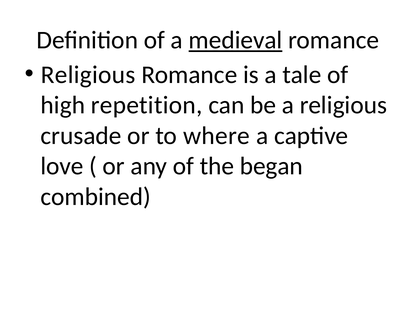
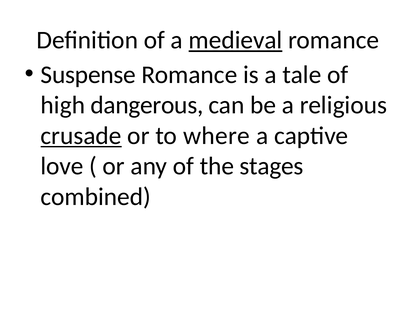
Religious at (88, 75): Religious -> Suspense
repetition: repetition -> dangerous
crusade underline: none -> present
began: began -> stages
